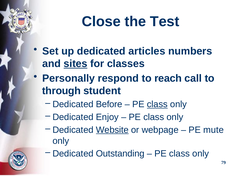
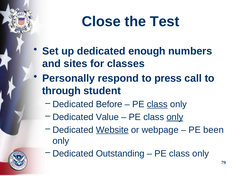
articles: articles -> enough
sites underline: present -> none
reach: reach -> press
Enjoy: Enjoy -> Value
only at (175, 117) underline: none -> present
mute: mute -> been
